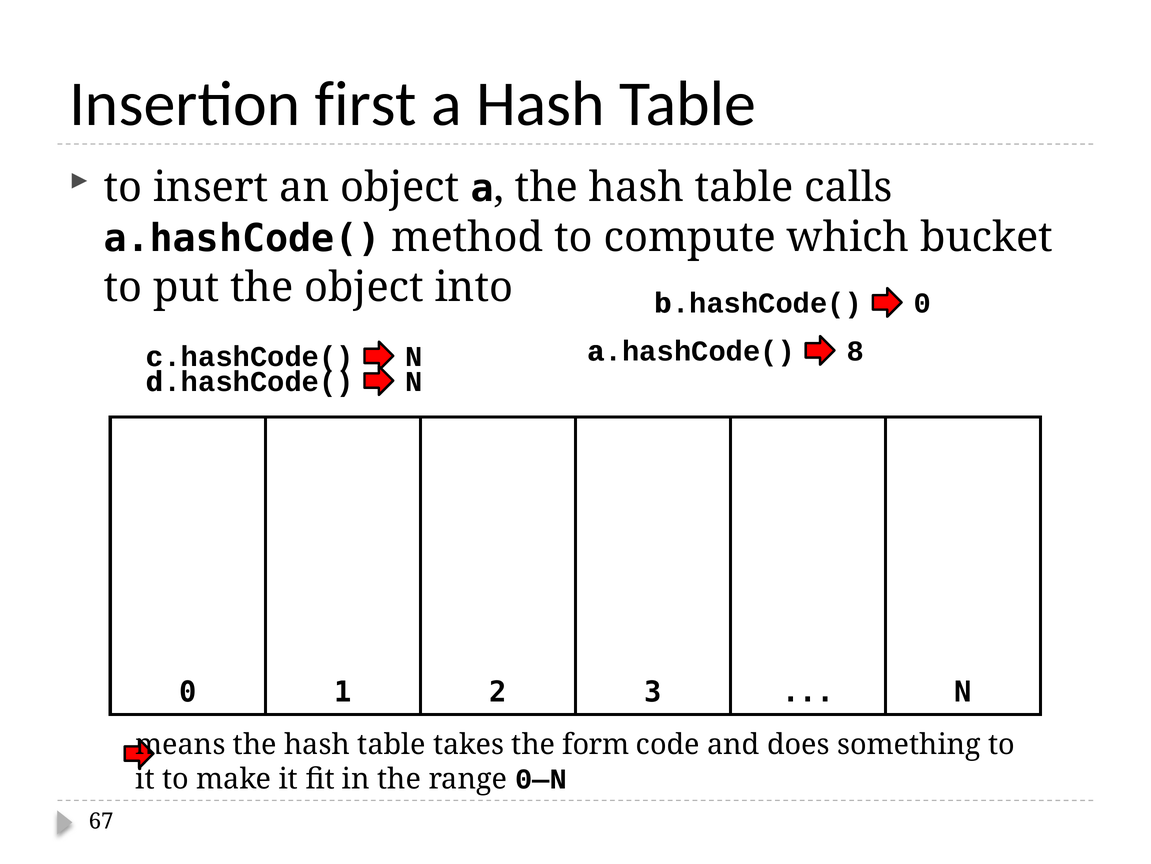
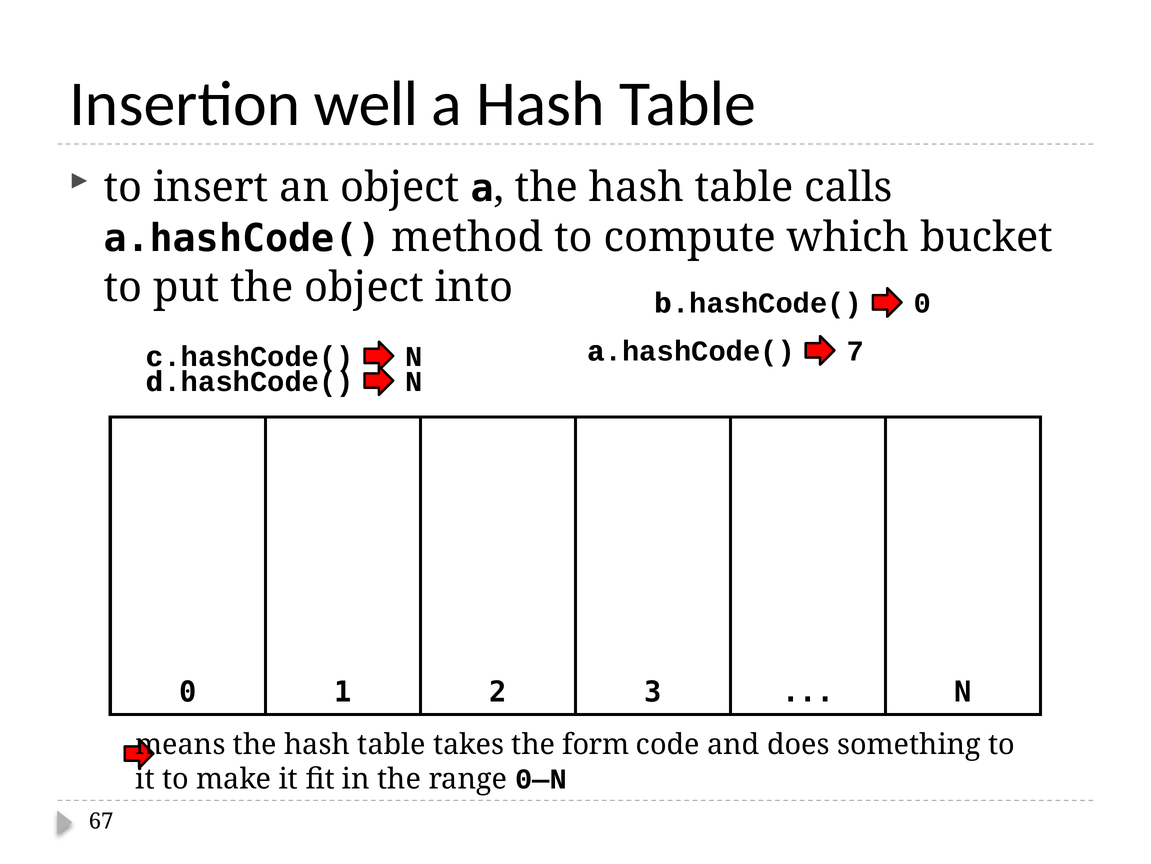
first: first -> well
8: 8 -> 7
